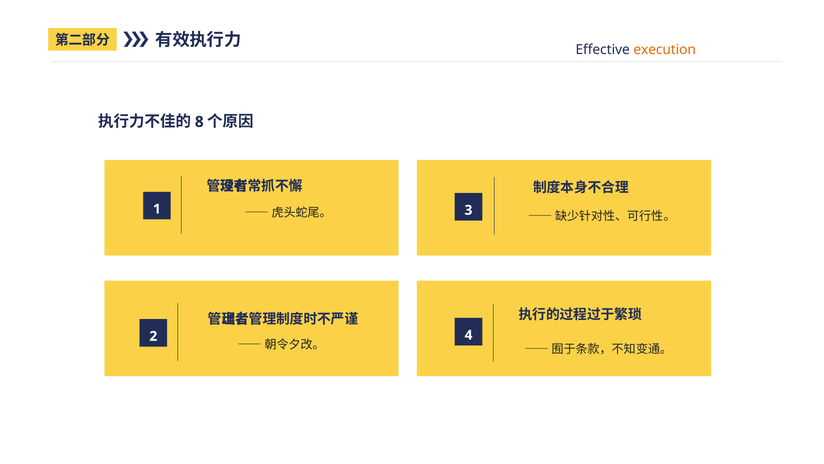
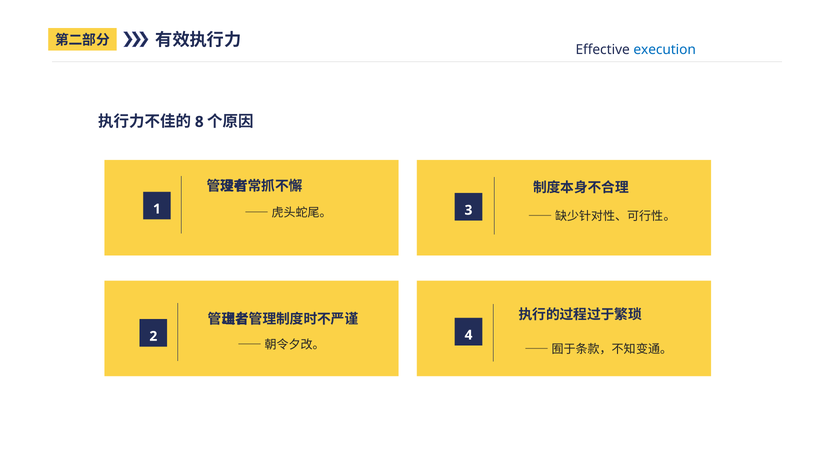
execution colour: orange -> blue
